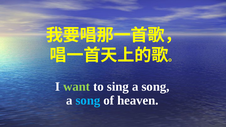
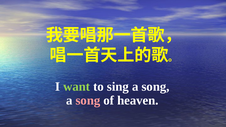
song at (88, 100) colour: light blue -> pink
